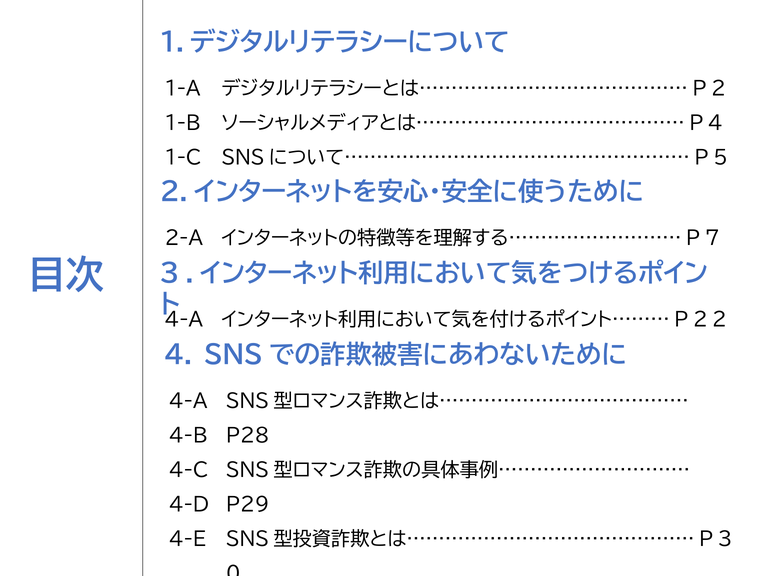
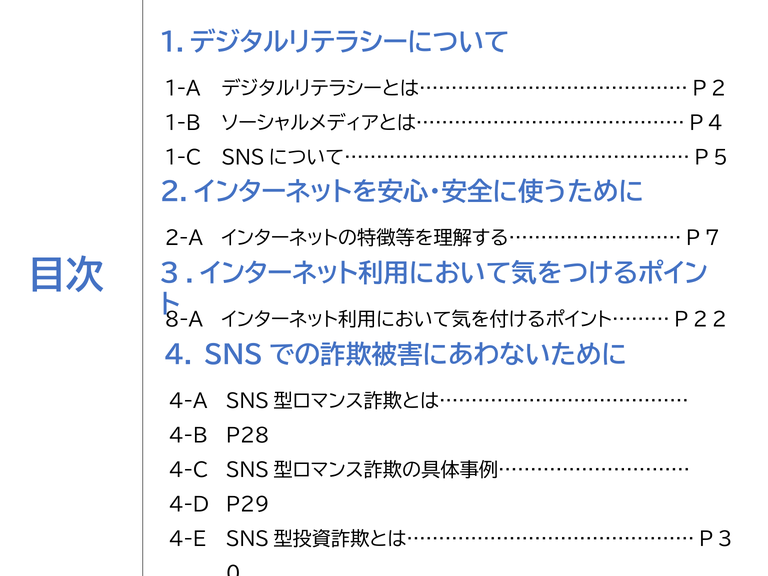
4-A at (184, 320): 4-A -> 8-A
